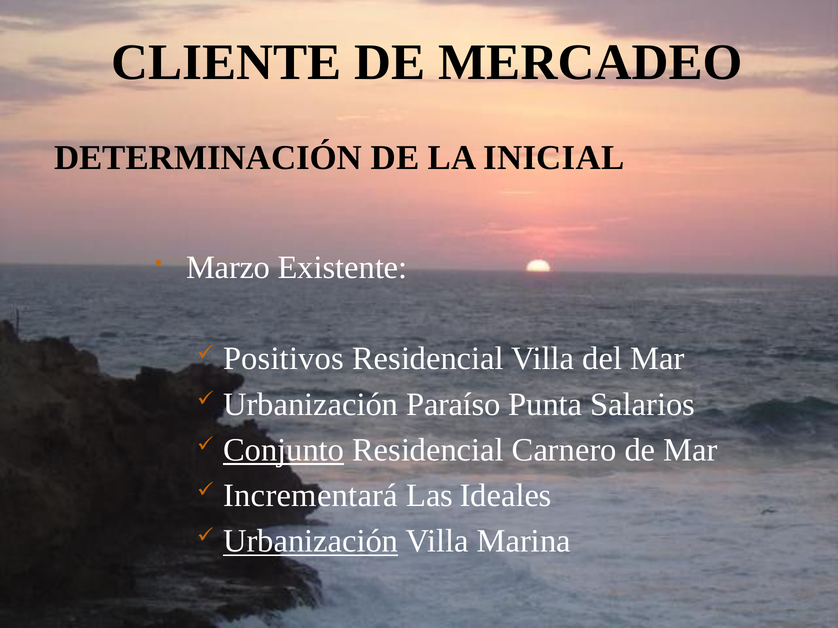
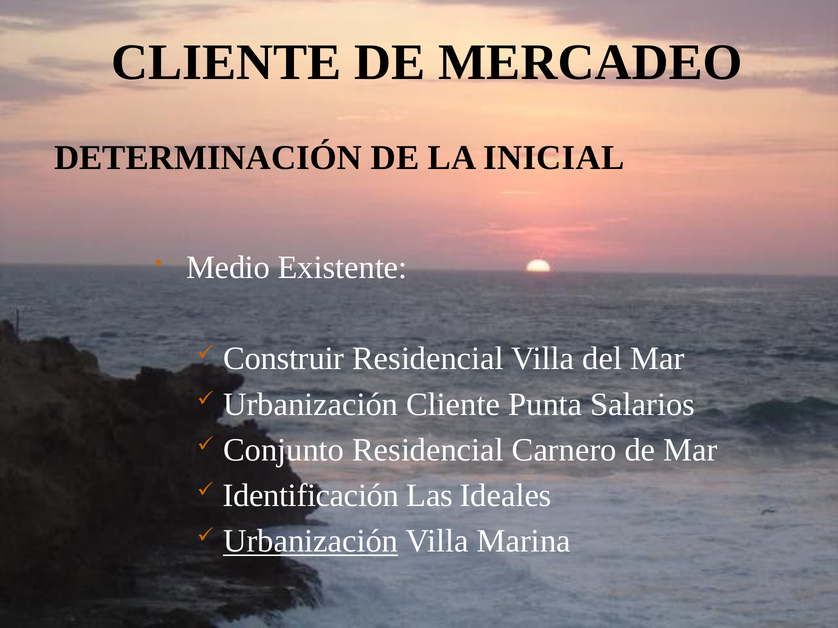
Marzo: Marzo -> Medio
Positivos: Positivos -> Construir
Urbanización Paraíso: Paraíso -> Cliente
Conjunto underline: present -> none
Incrementará: Incrementará -> Identificación
